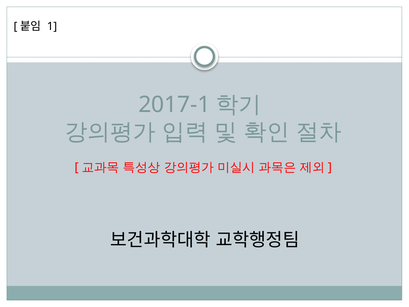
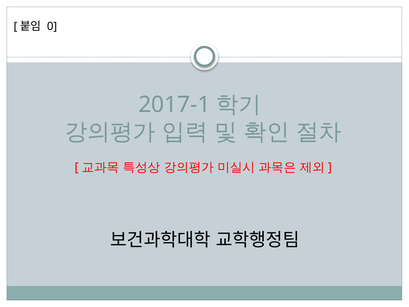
1: 1 -> 0
